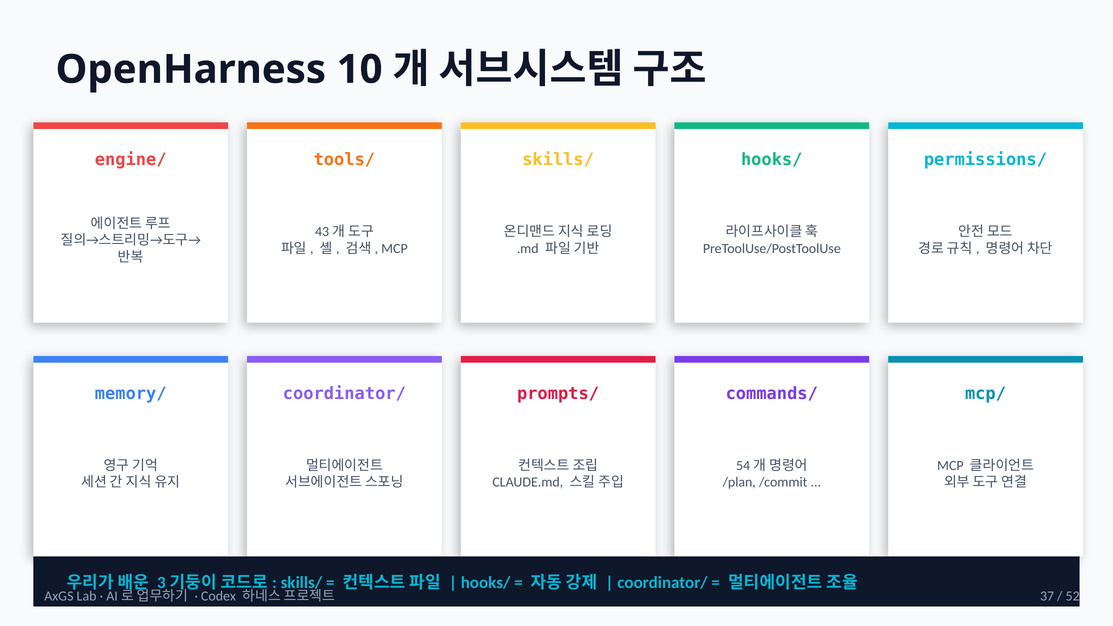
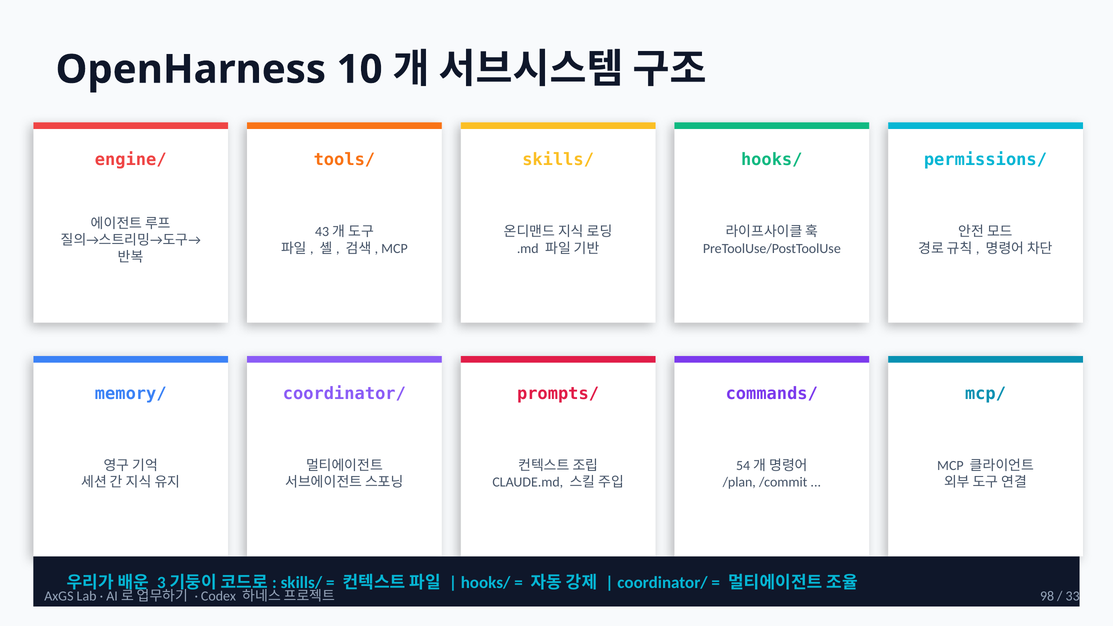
37: 37 -> 98
52: 52 -> 33
